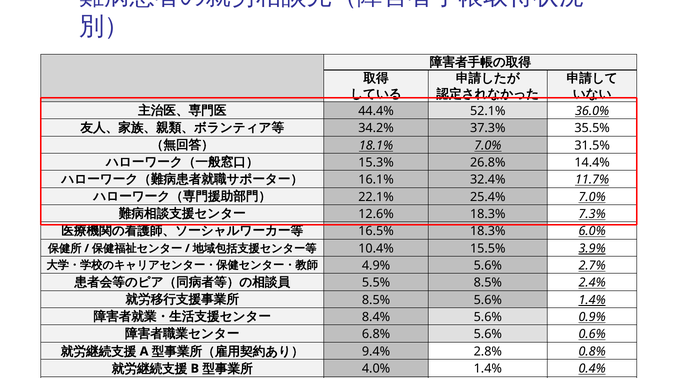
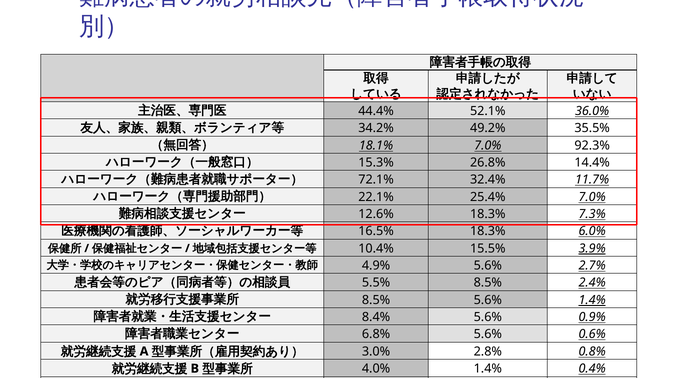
37.3%: 37.3% -> 49.2%
31.5%: 31.5% -> 92.3%
16.1%: 16.1% -> 72.1%
9.4%: 9.4% -> 3.0%
